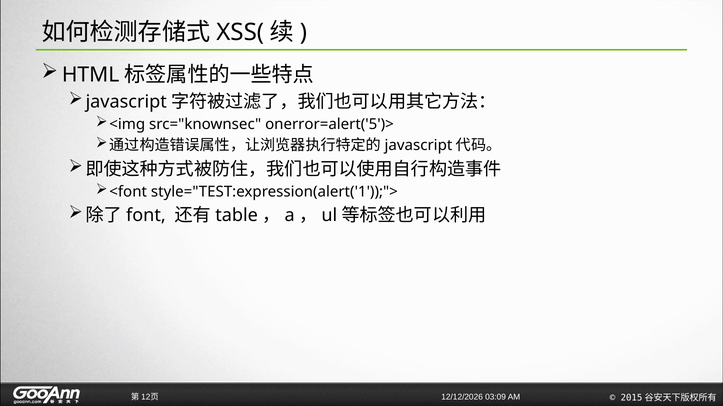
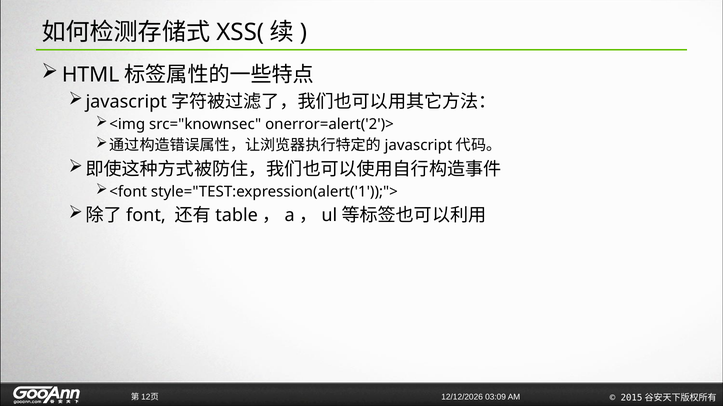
onerror=alert('5')>: onerror=alert('5')> -> onerror=alert('2')>
